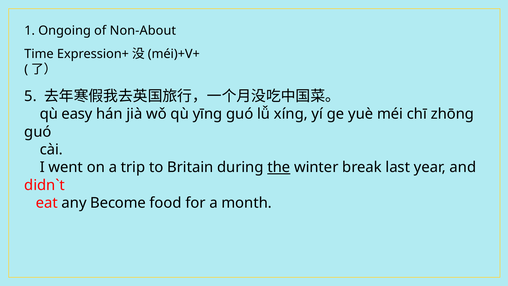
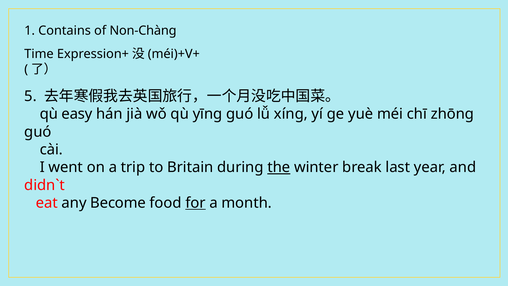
Ongoing: Ongoing -> Contains
Non-About: Non-About -> Non-Chàng
for underline: none -> present
